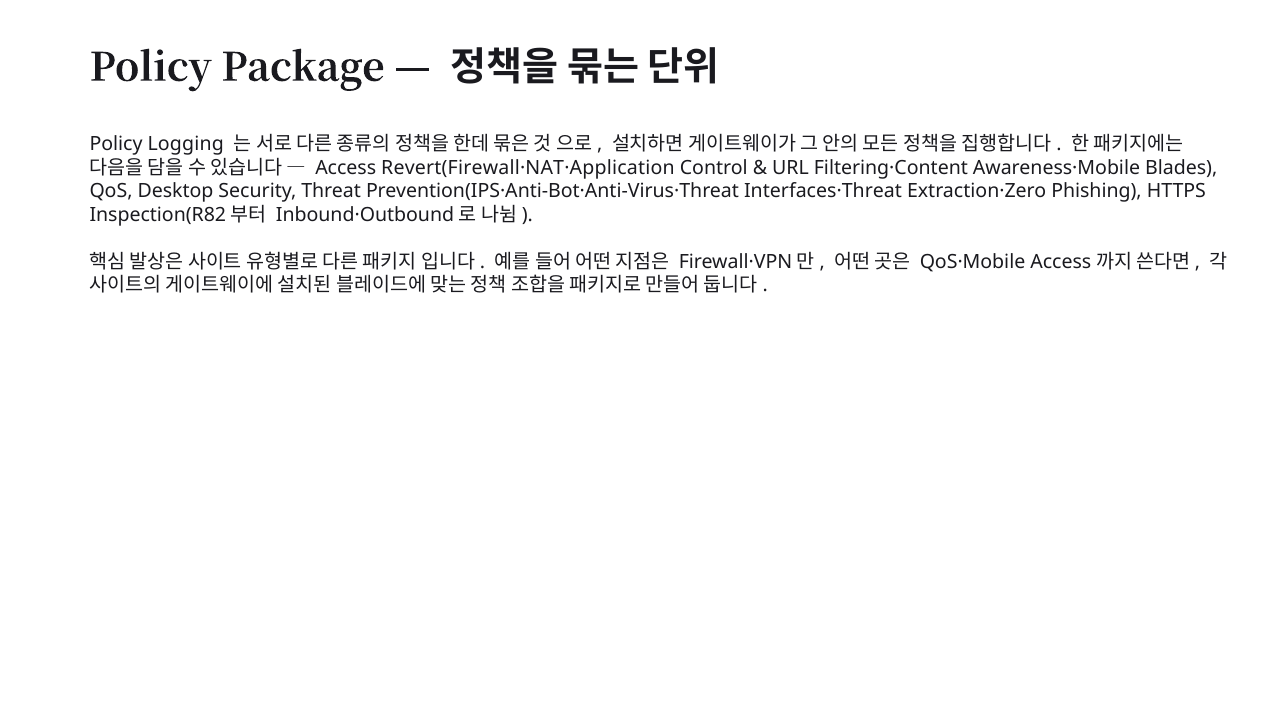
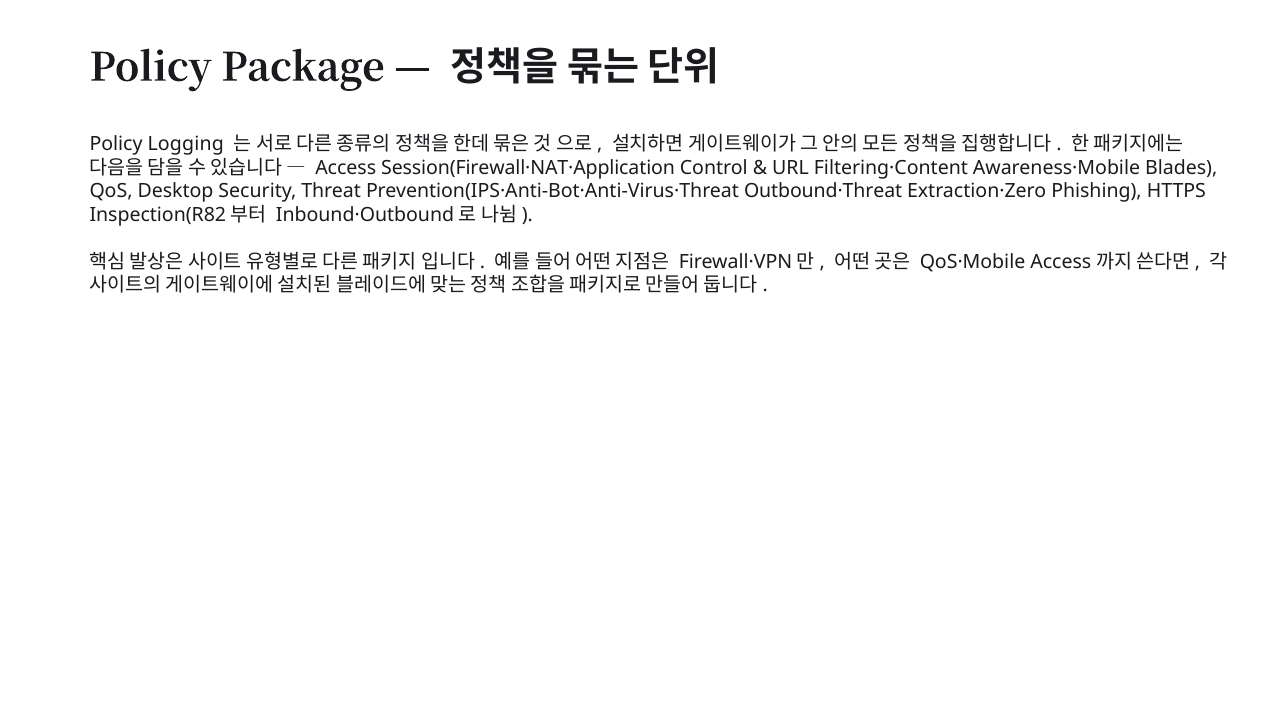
Revert(Firewall·NAT·Application: Revert(Firewall·NAT·Application -> Session(Firewall·NAT·Application
Interfaces·Threat: Interfaces·Threat -> Outbound·Threat
